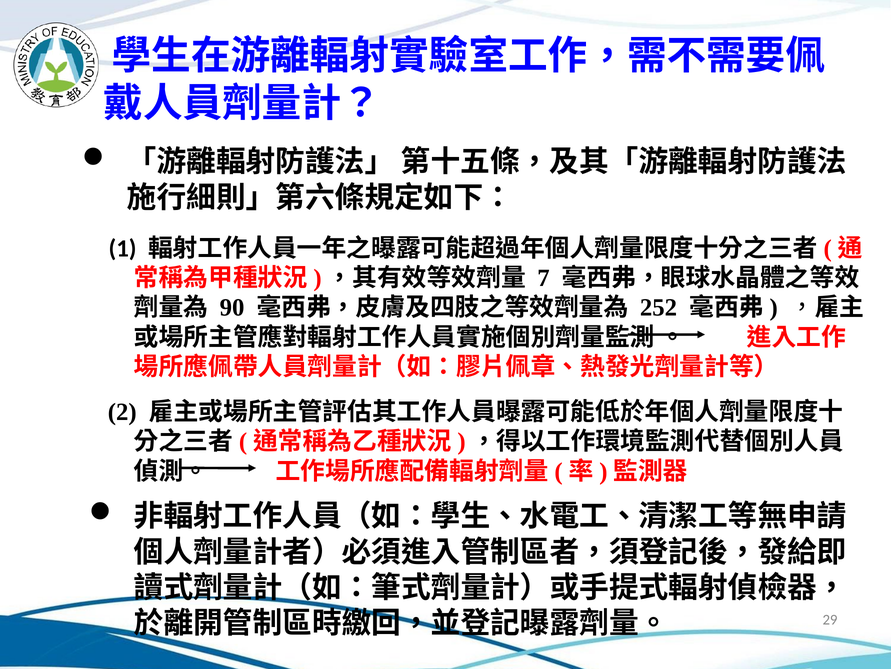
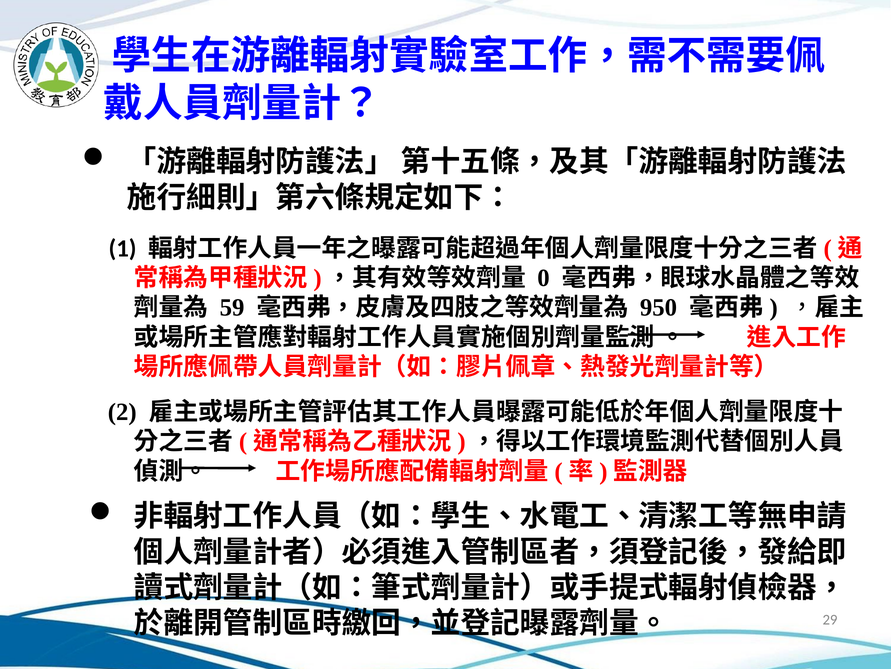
7: 7 -> 0
90: 90 -> 59
252: 252 -> 950
